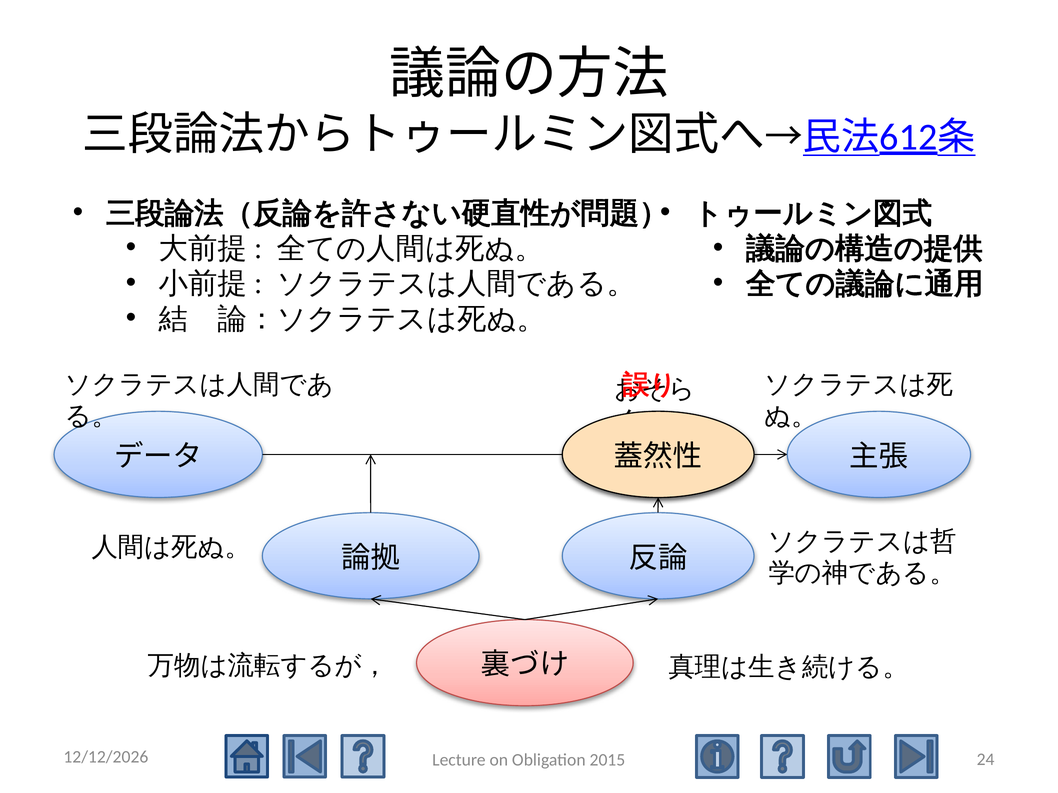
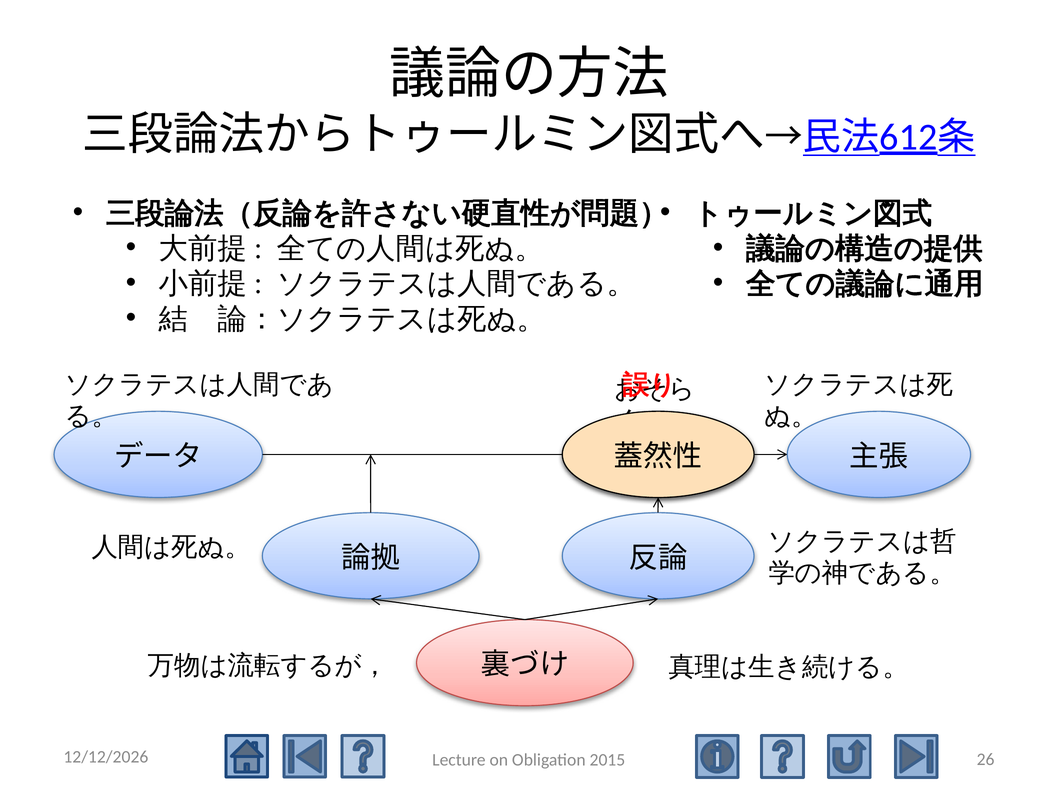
24: 24 -> 26
